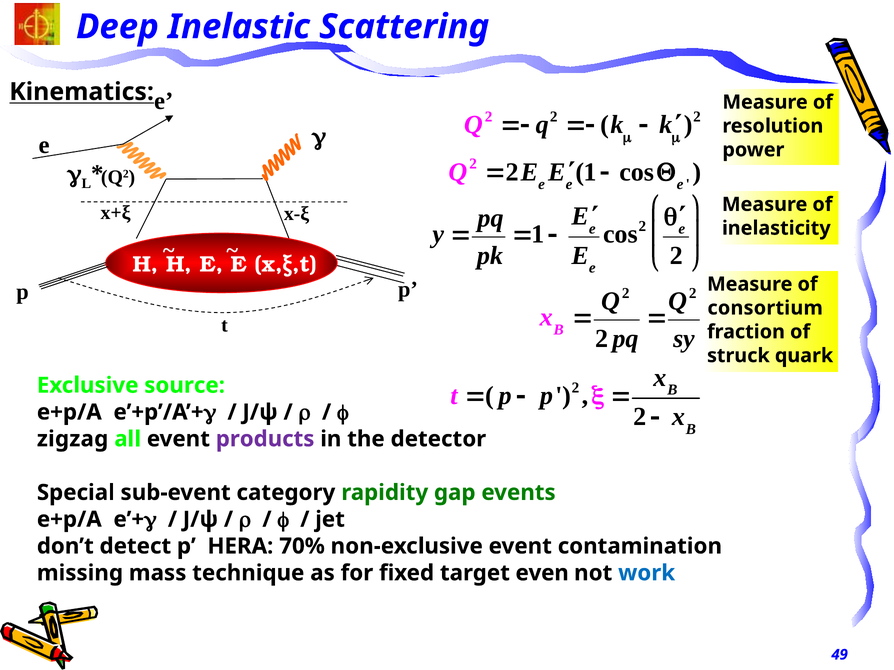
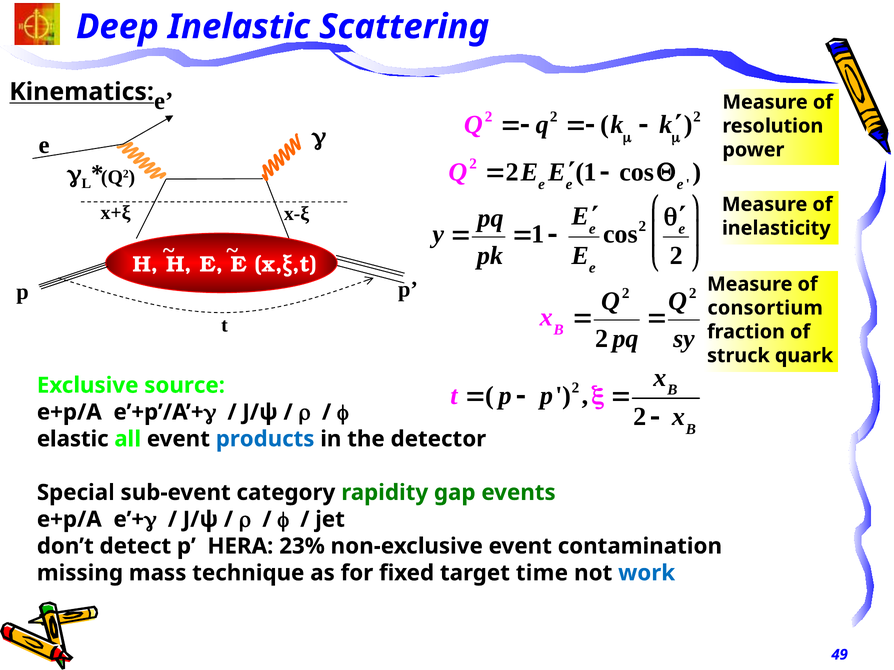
zigzag: zigzag -> elastic
products colour: purple -> blue
70%: 70% -> 23%
even: even -> time
